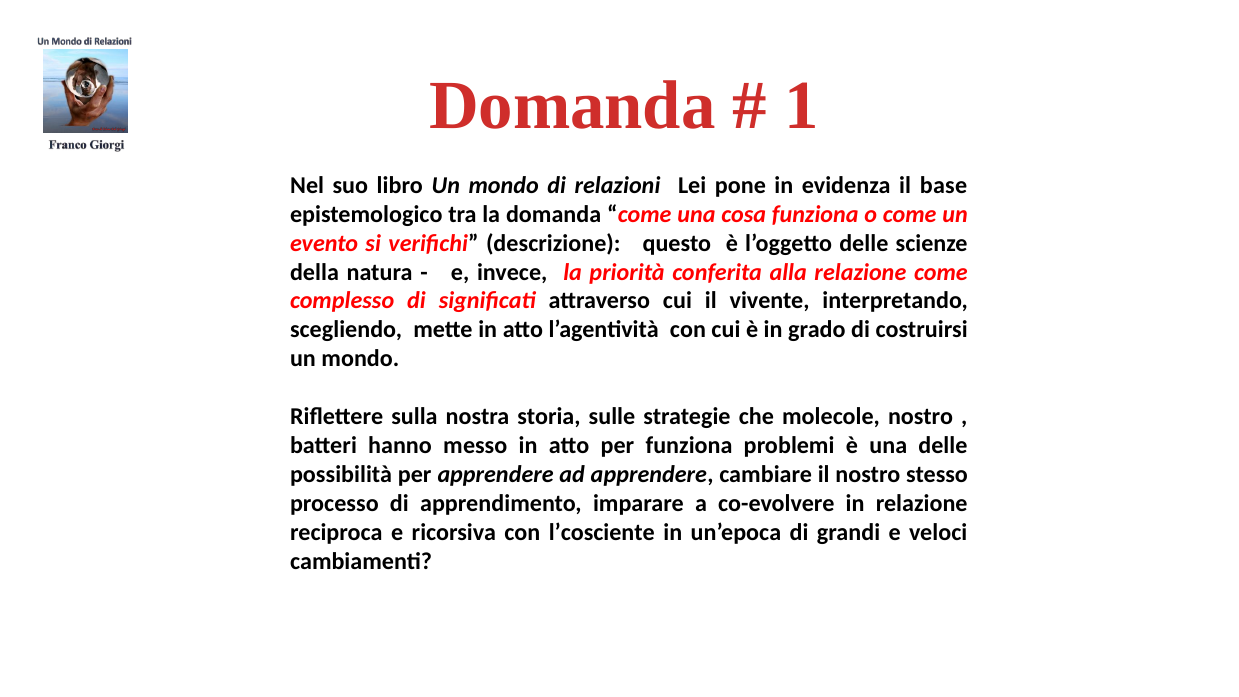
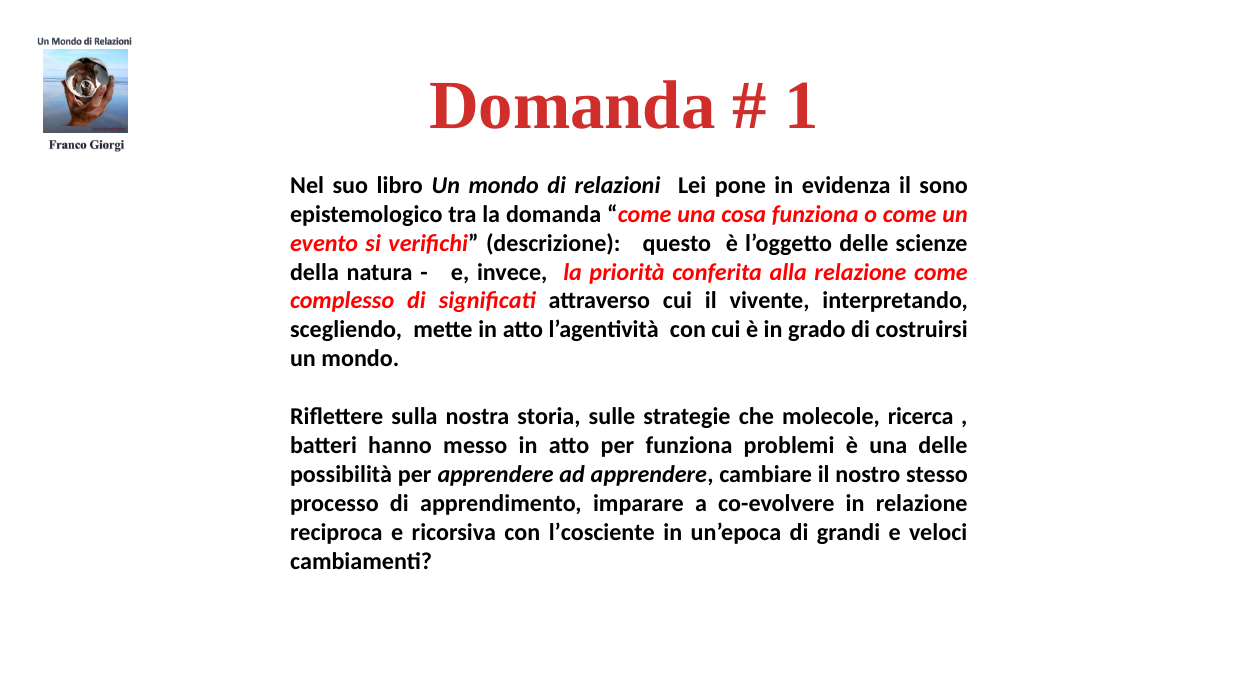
base: base -> sono
molecole nostro: nostro -> ricerca
